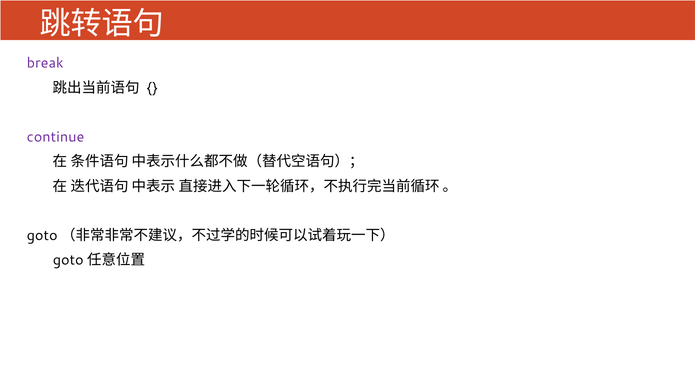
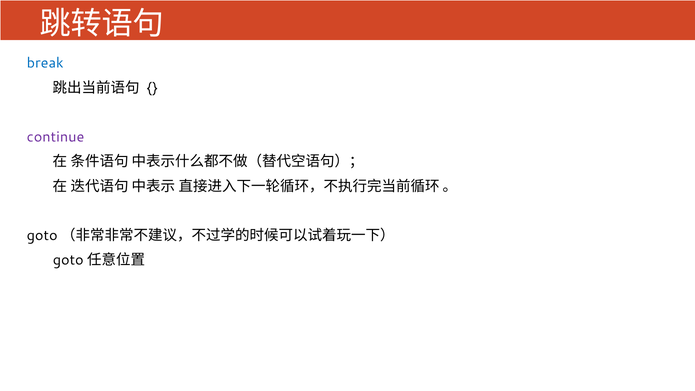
break colour: purple -> blue
